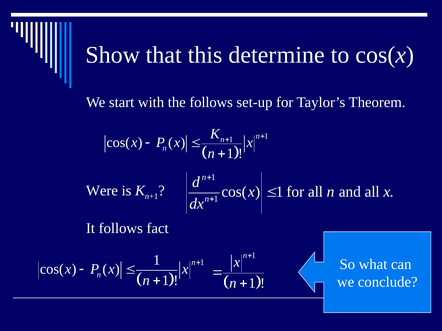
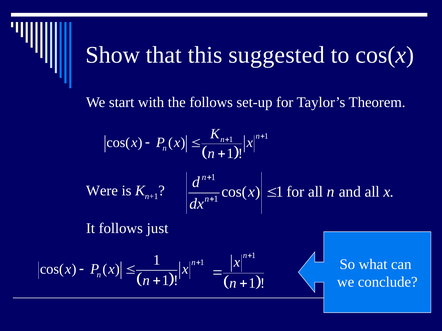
determine: determine -> suggested
fact: fact -> just
